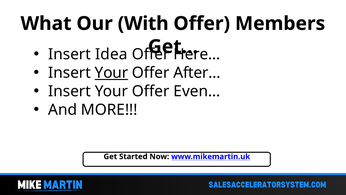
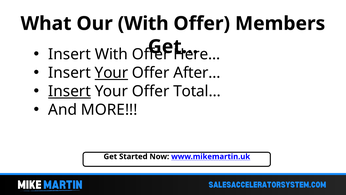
Insert Idea: Idea -> With
Insert at (70, 91) underline: none -> present
Even…: Even… -> Total…
